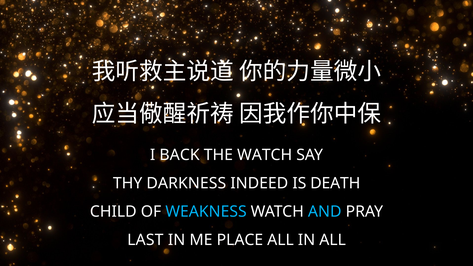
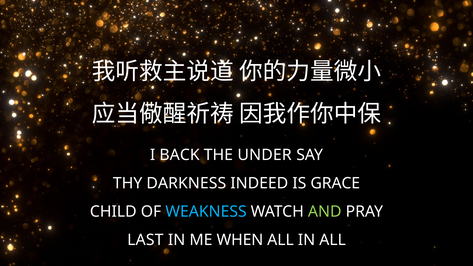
THE WATCH: WATCH -> UNDER
DEATH: DEATH -> GRACE
AND colour: light blue -> light green
PLACE: PLACE -> WHEN
